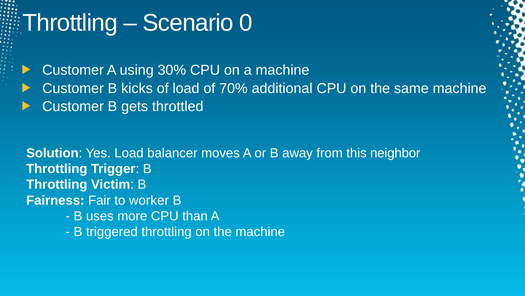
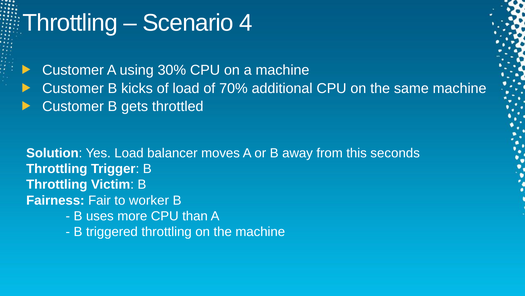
0: 0 -> 4
neighbor: neighbor -> seconds
